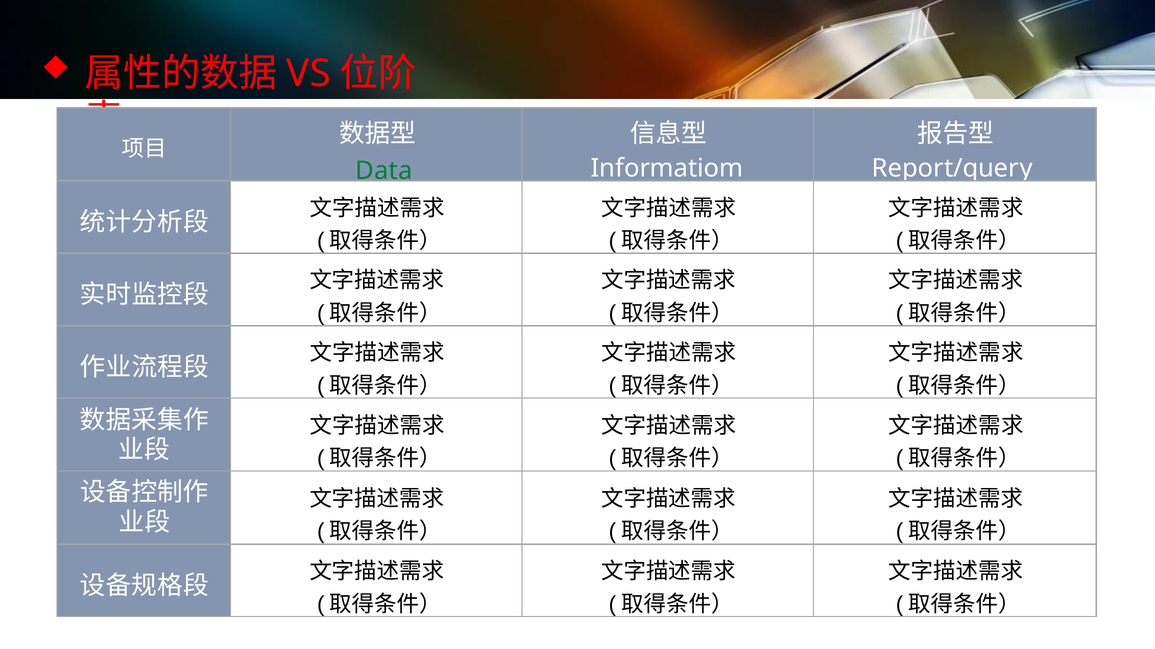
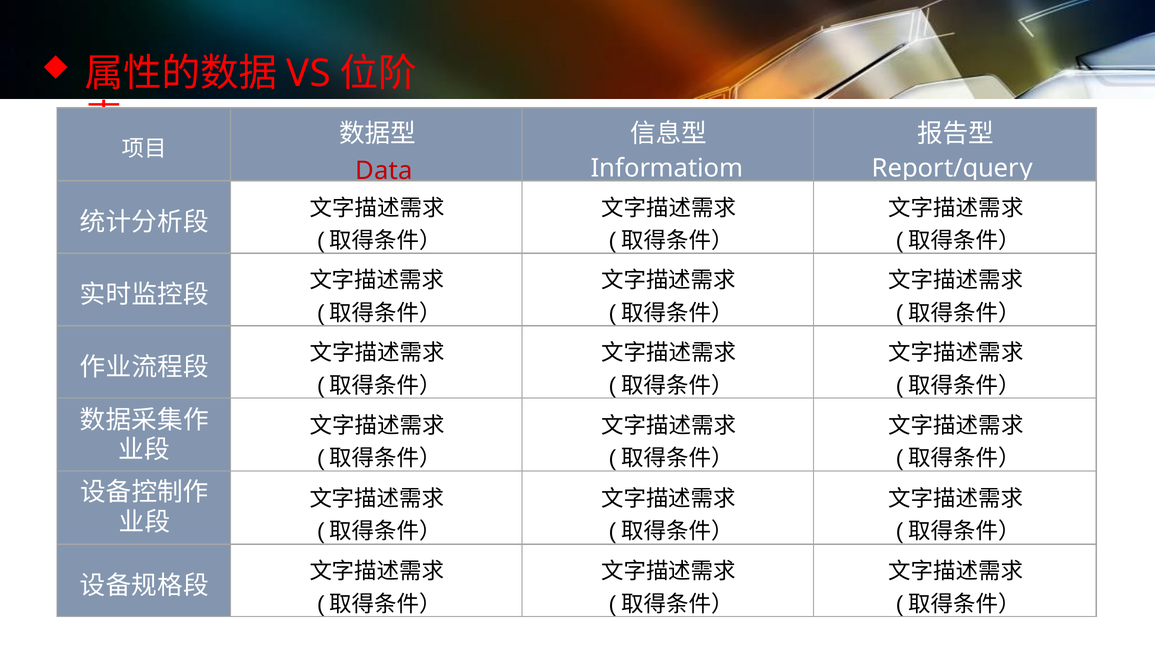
Data colour: green -> red
